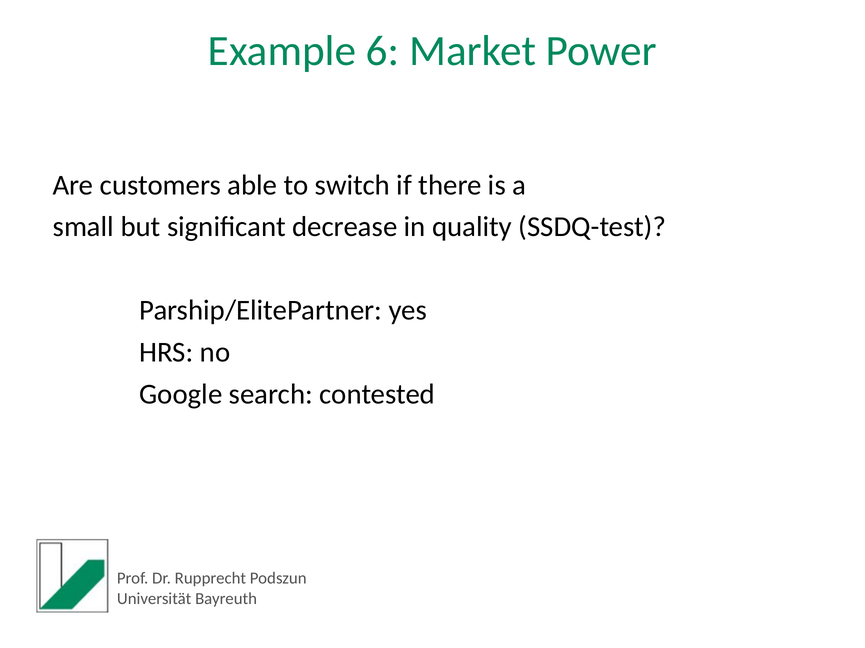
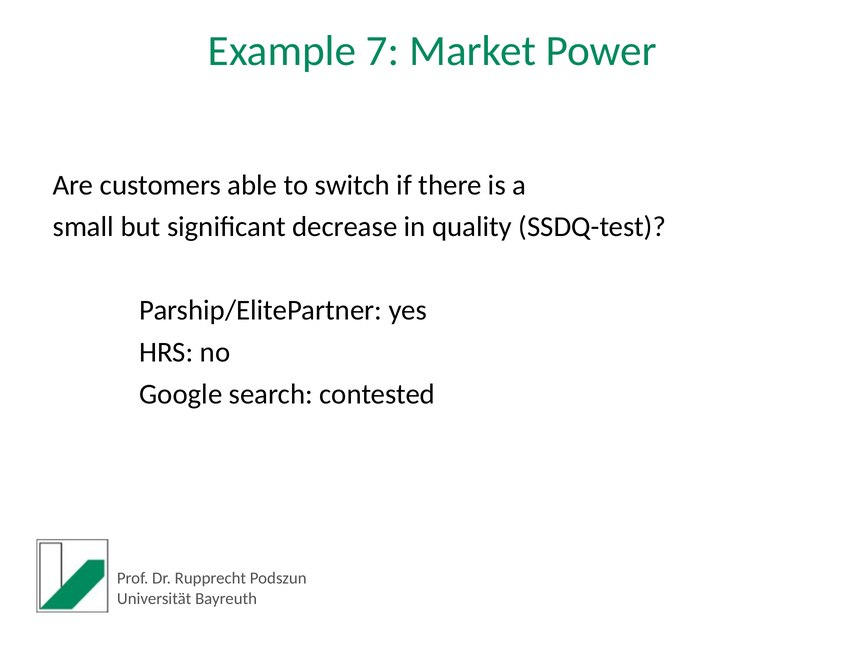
6: 6 -> 7
